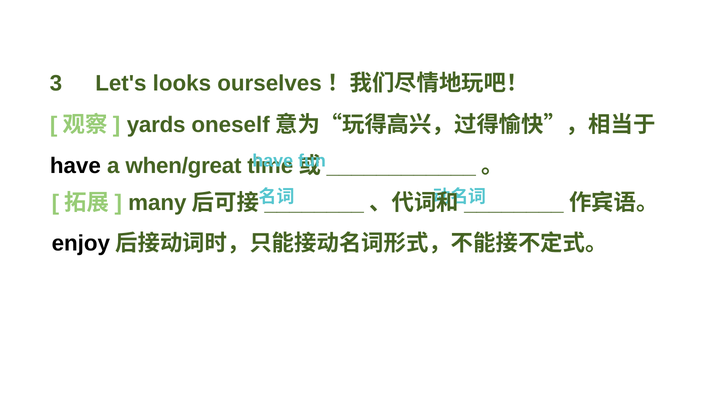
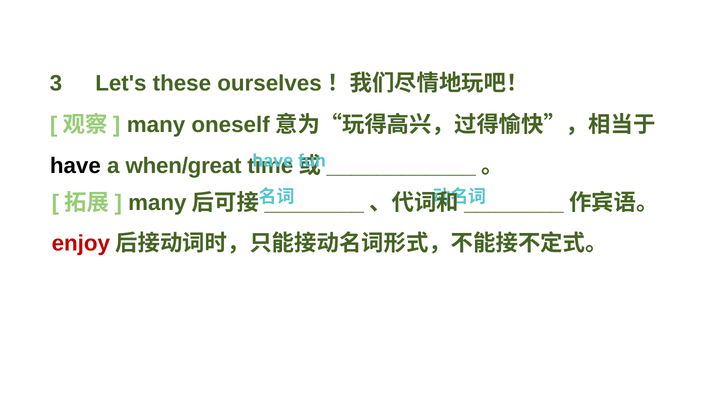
looks: looks -> these
yards at (156, 125): yards -> many
enjoy colour: black -> red
